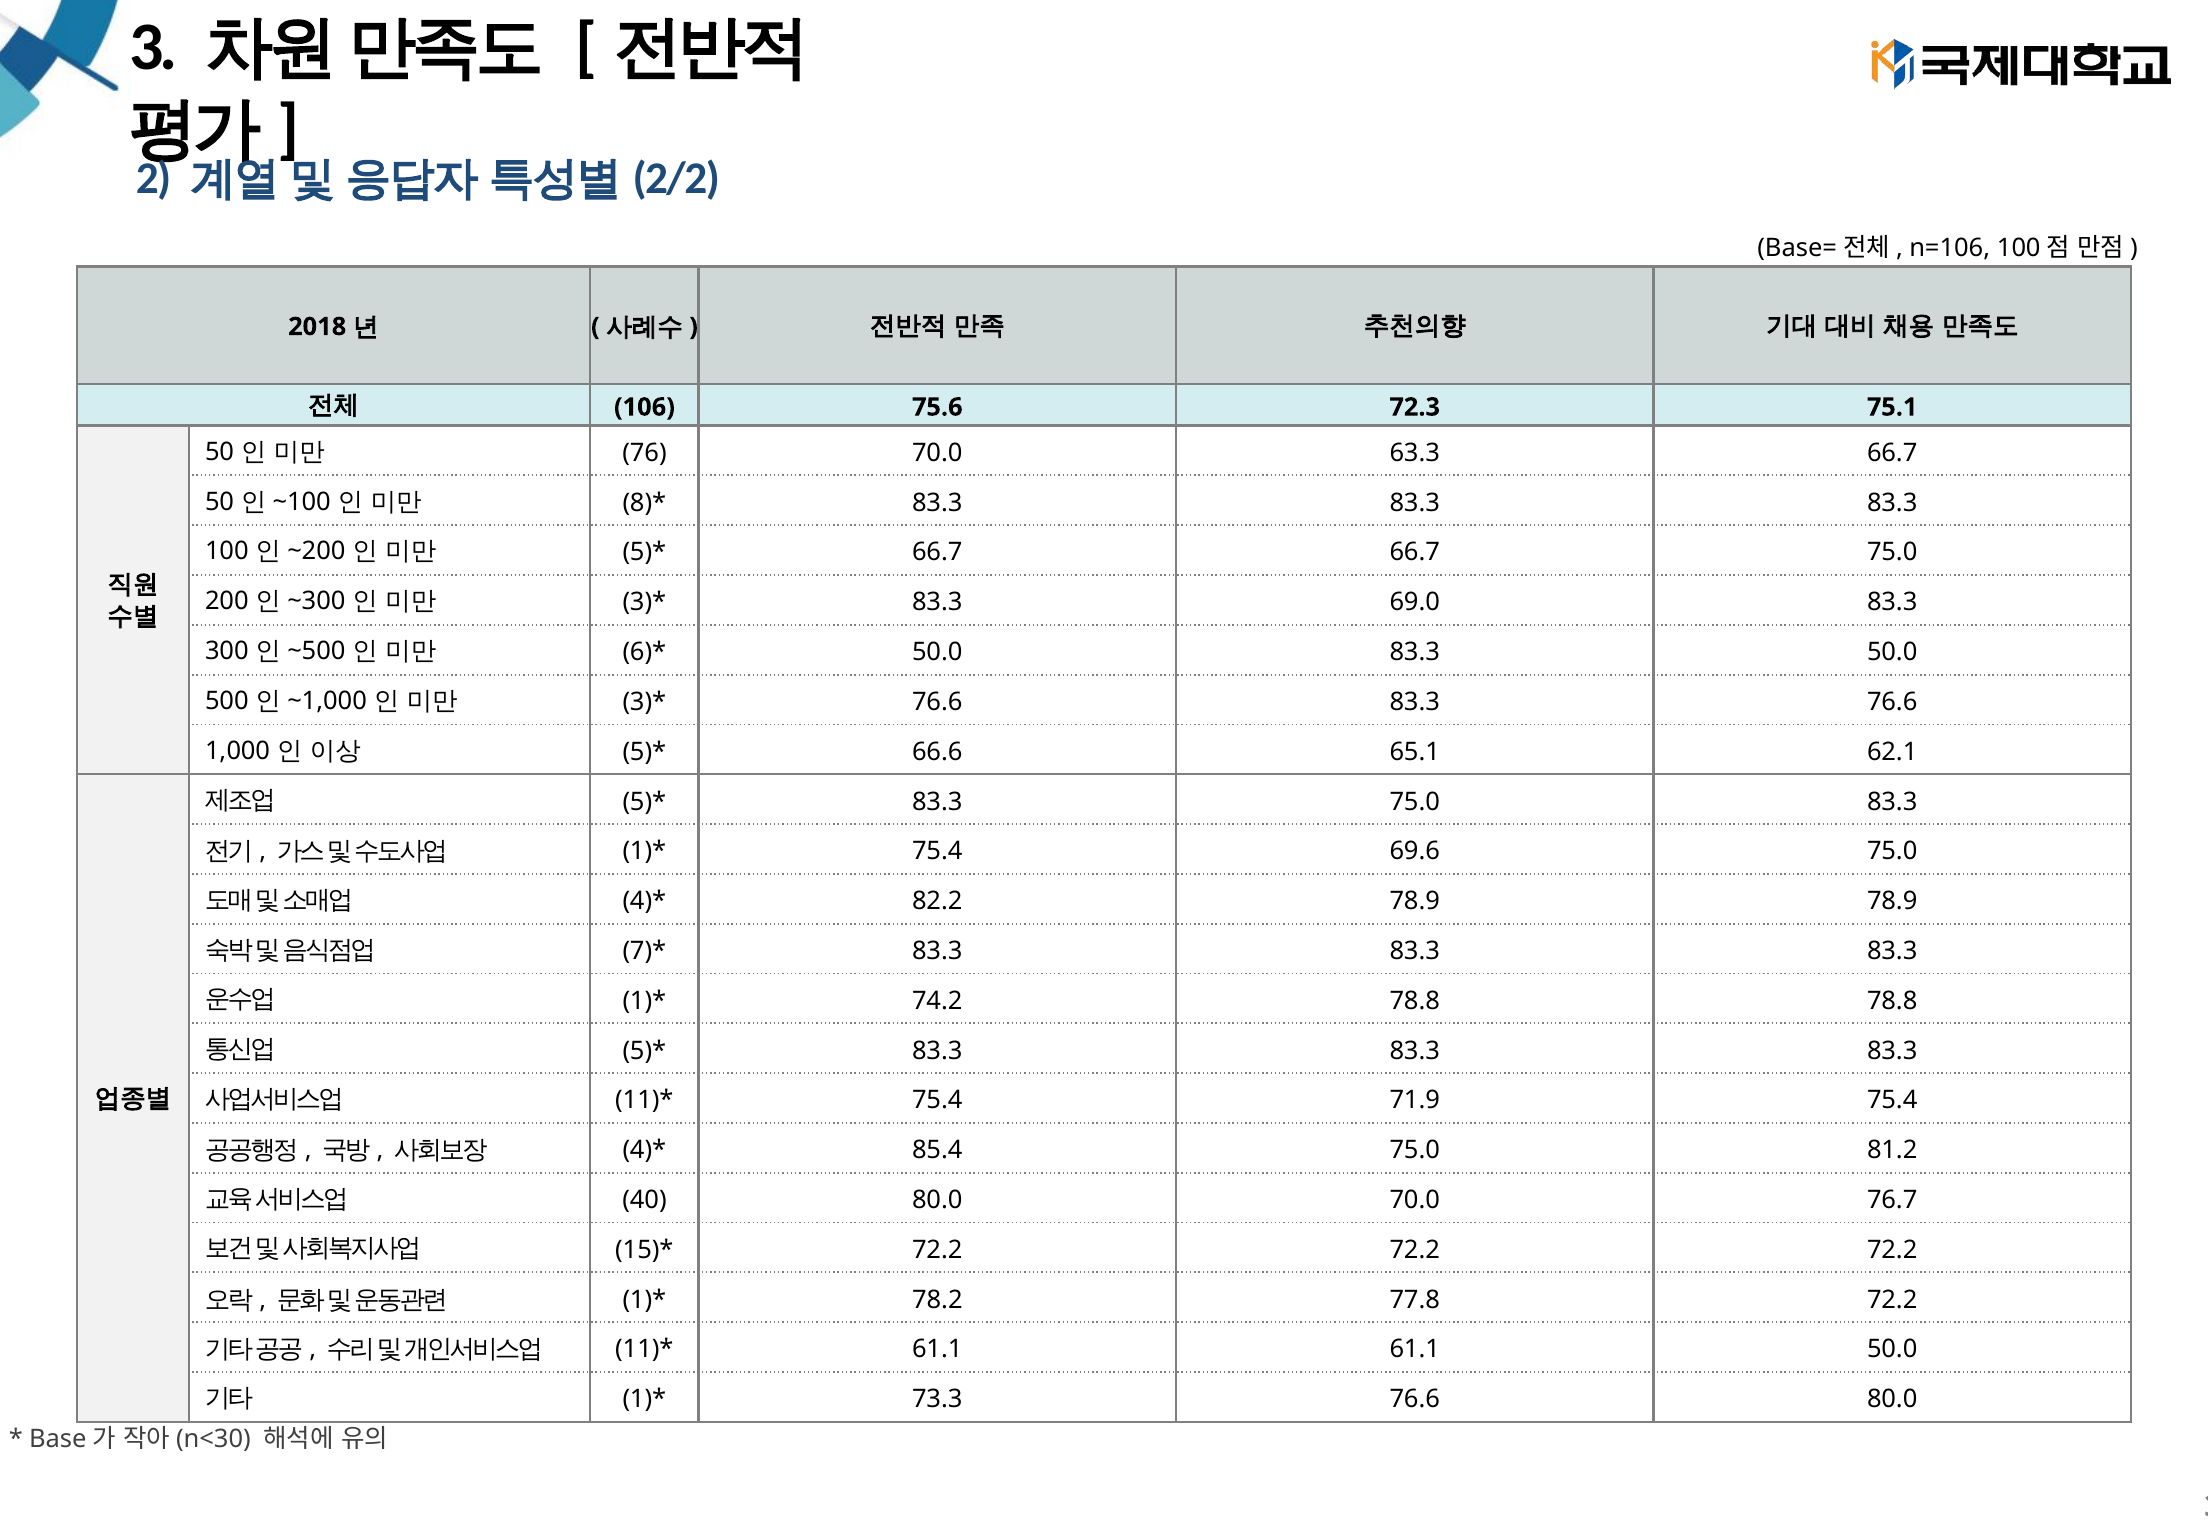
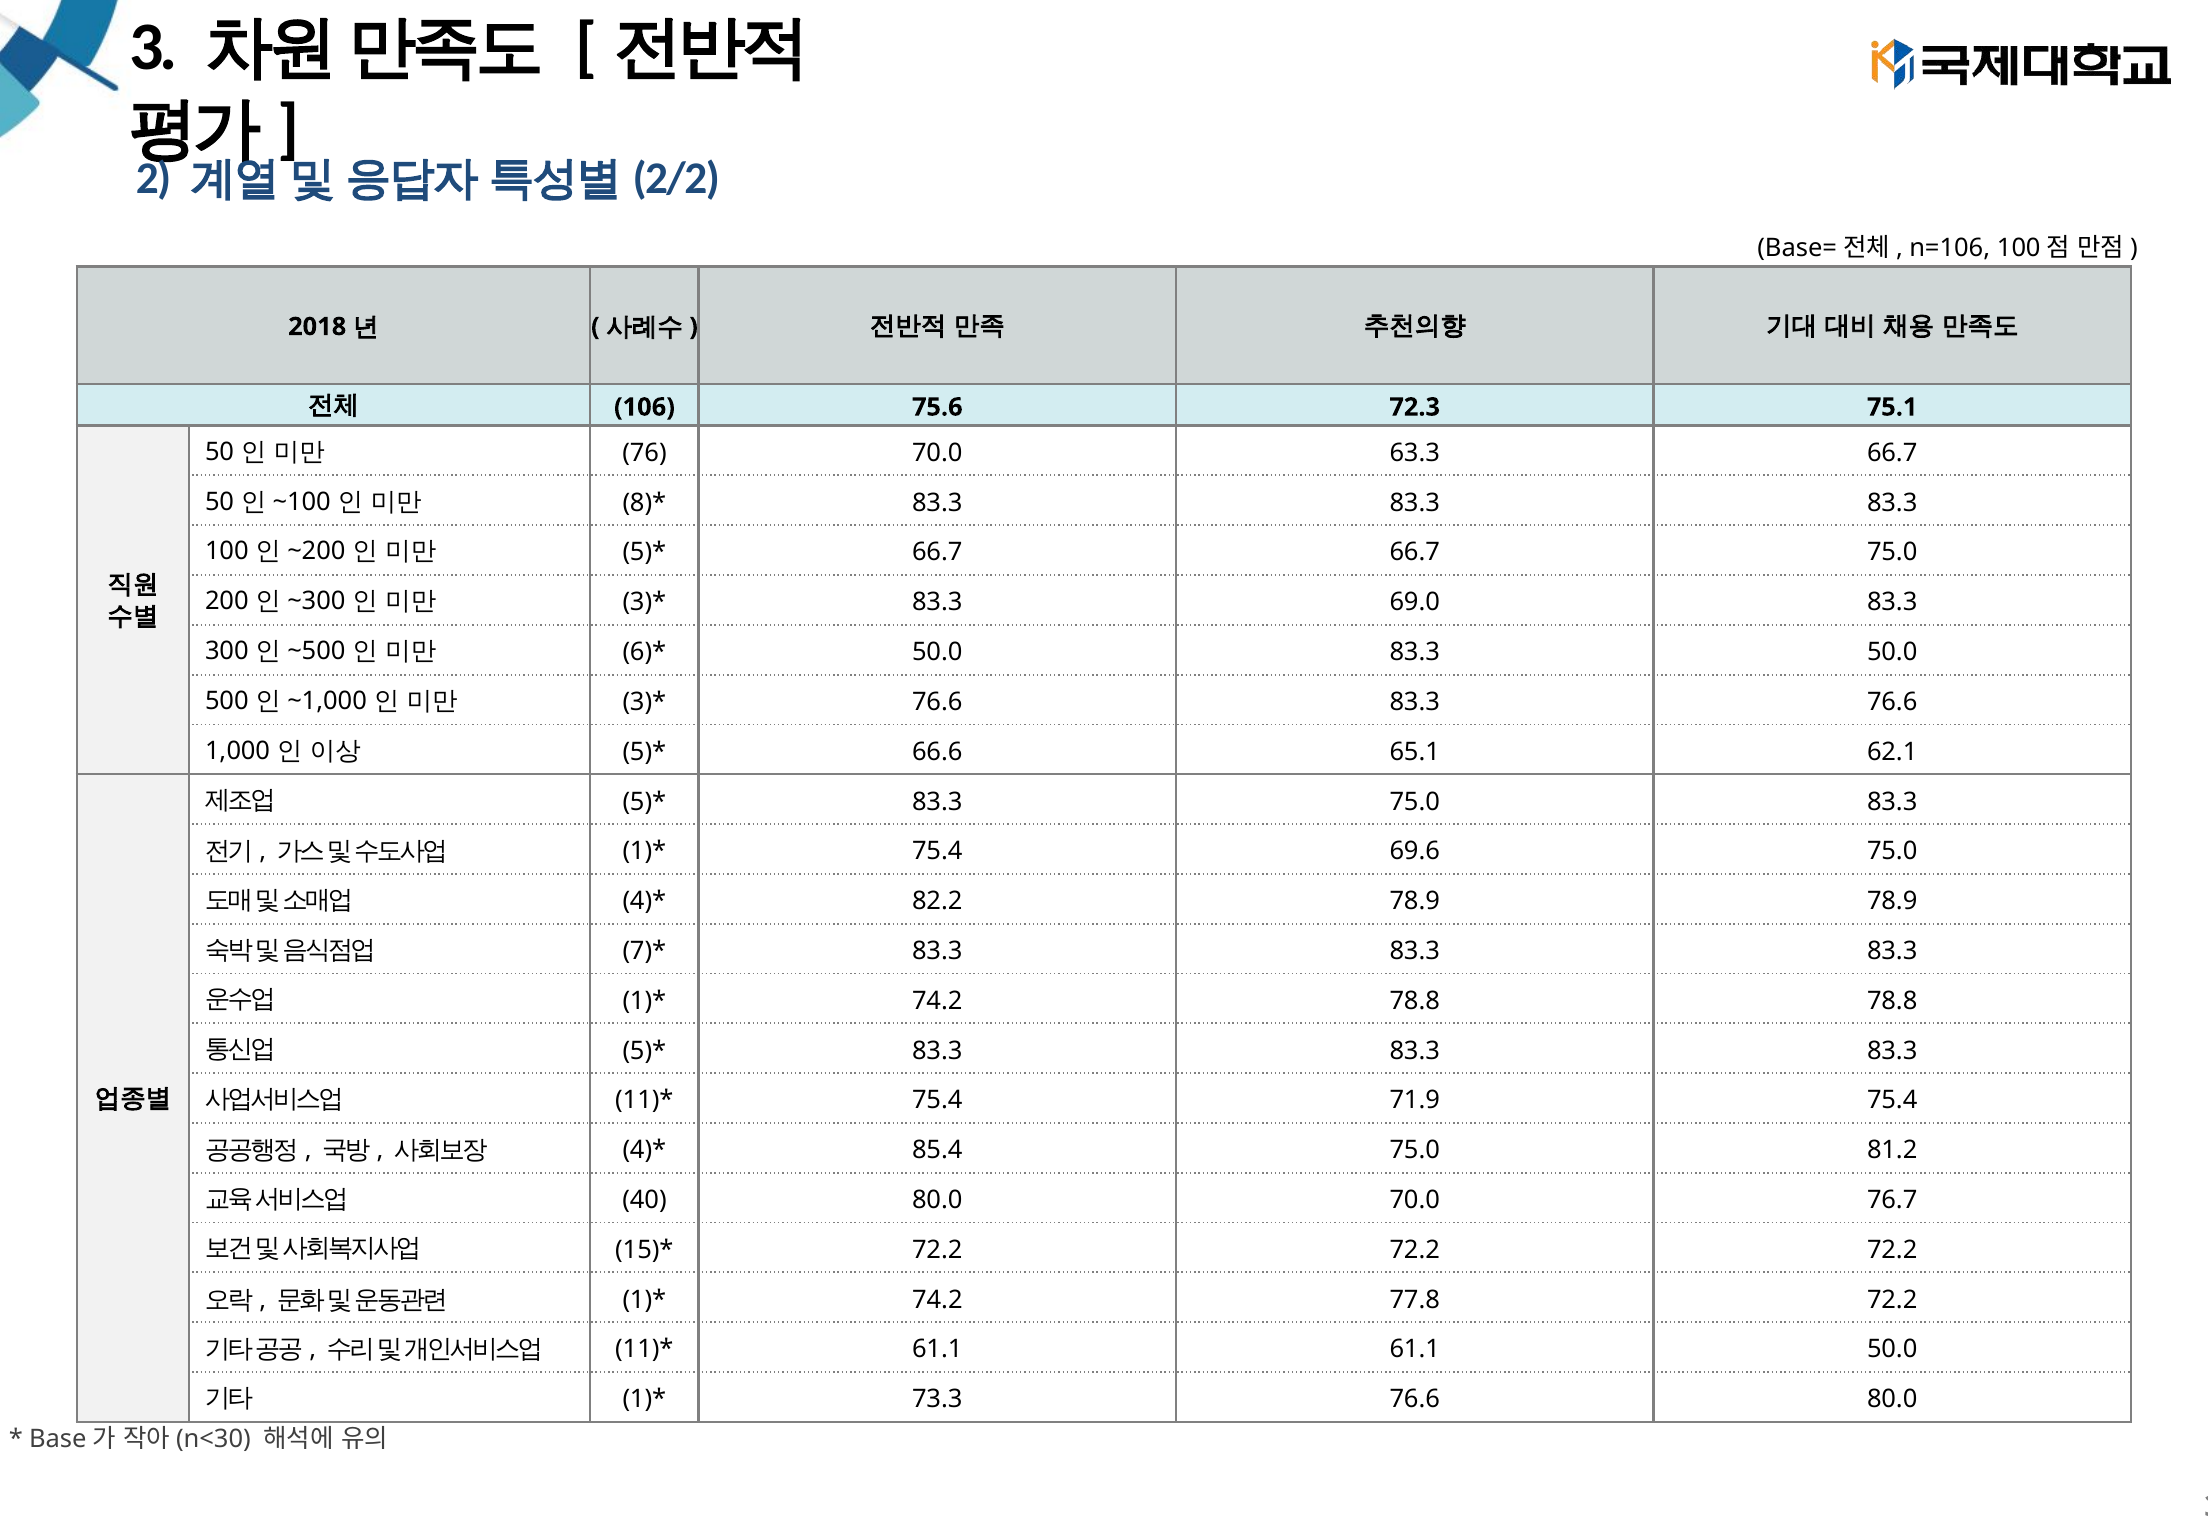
78.2 at (937, 1300): 78.2 -> 74.2
